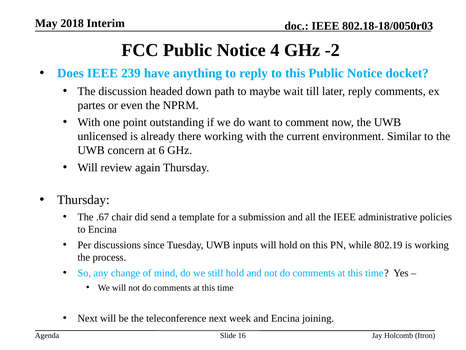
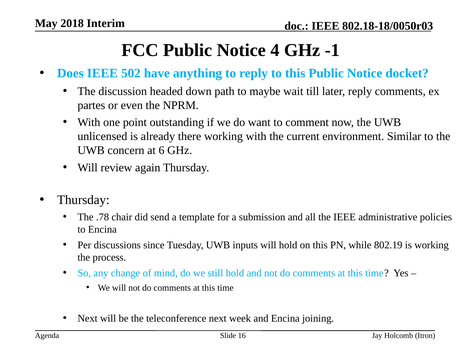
-2: -2 -> -1
239: 239 -> 502
.67: .67 -> .78
